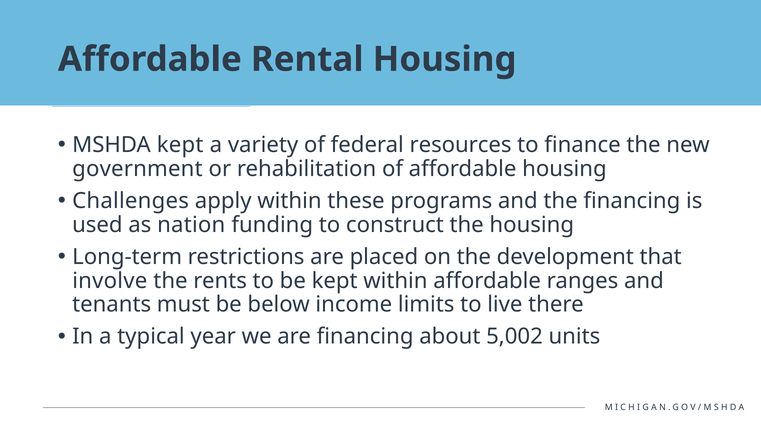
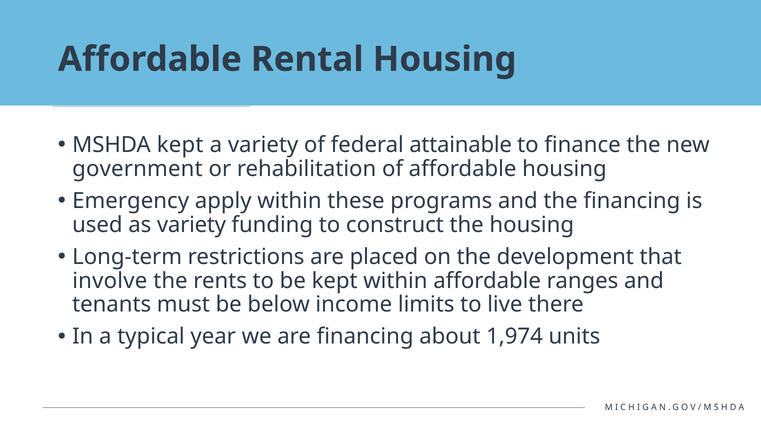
resources: resources -> attainable
Challenges: Challenges -> Emergency
as nation: nation -> variety
5,002: 5,002 -> 1,974
